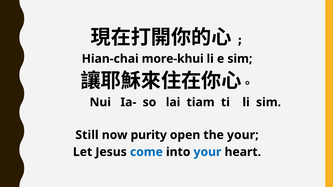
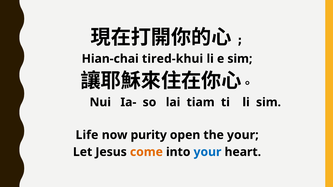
more-khui: more-khui -> tired-khui
Still: Still -> Life
come colour: blue -> orange
